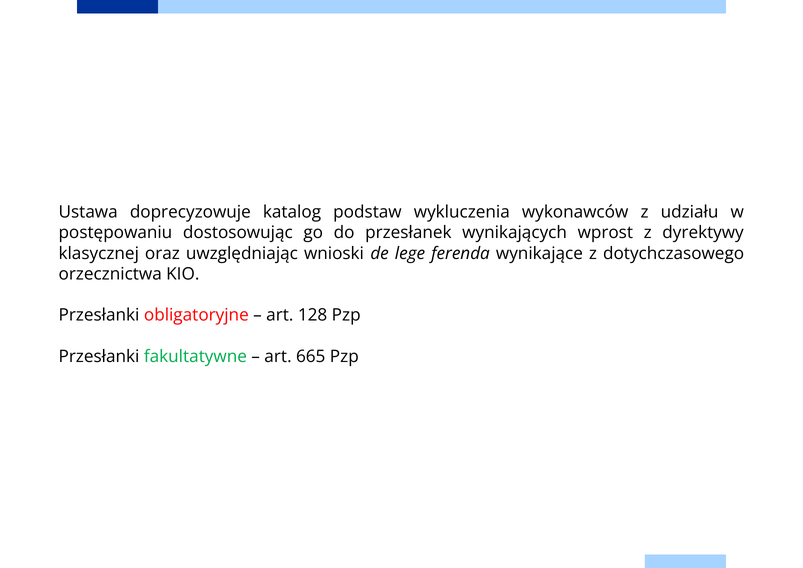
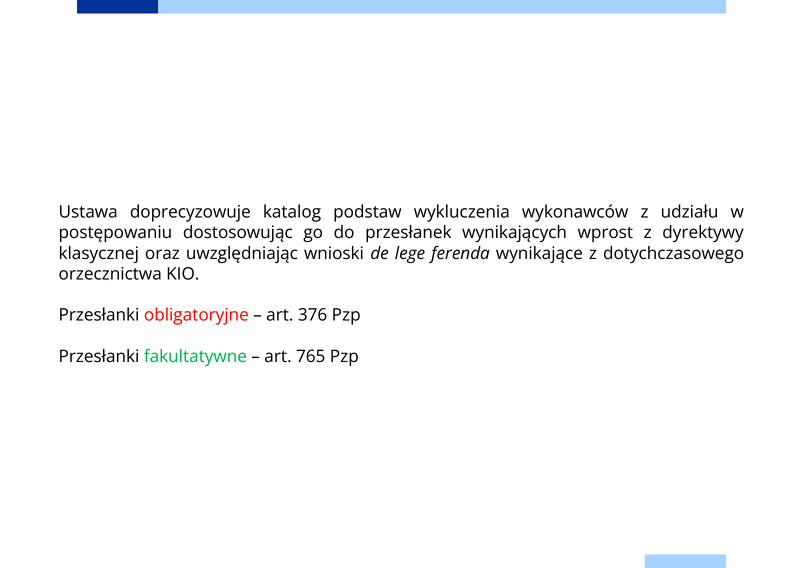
128: 128 -> 376
665: 665 -> 765
